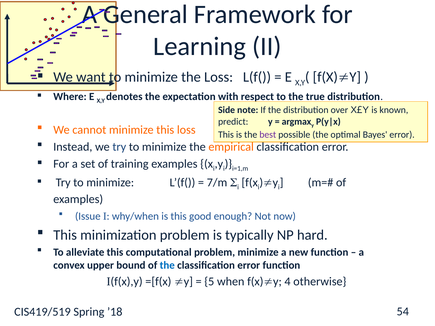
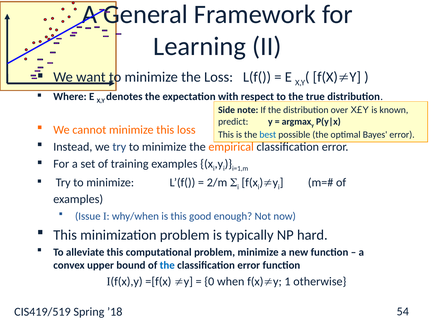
best colour: purple -> blue
7/m: 7/m -> 2/m
5: 5 -> 0
4: 4 -> 1
